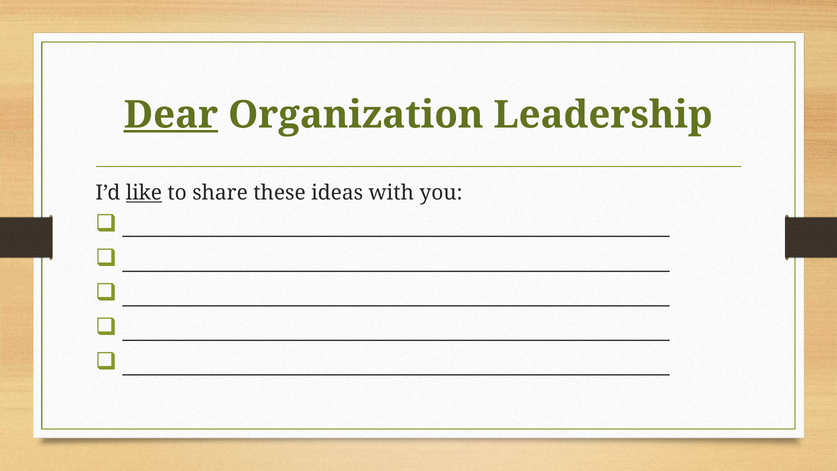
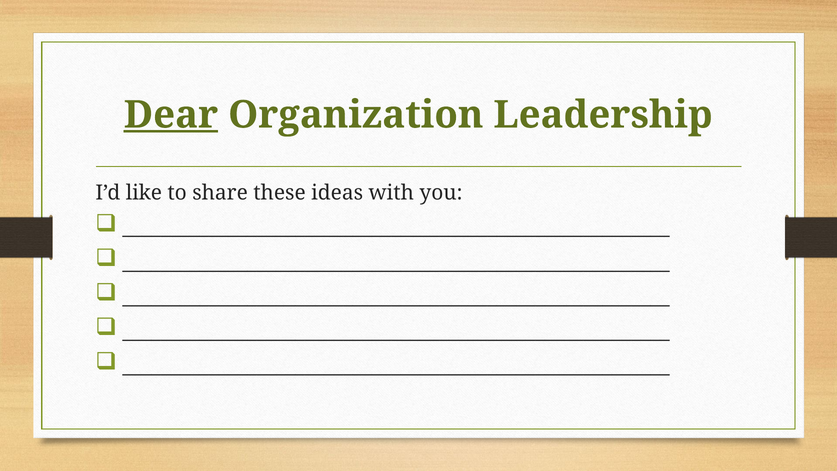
like underline: present -> none
